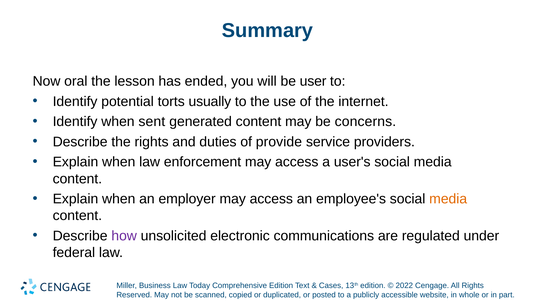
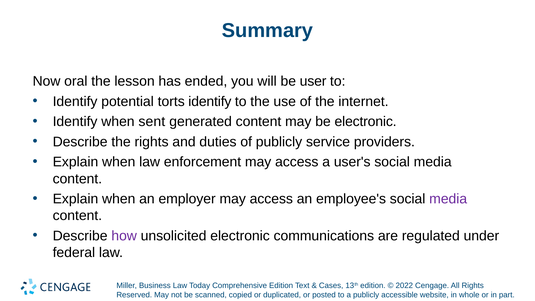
torts usually: usually -> identify
be concerns: concerns -> electronic
of provide: provide -> publicly
media at (448, 199) colour: orange -> purple
